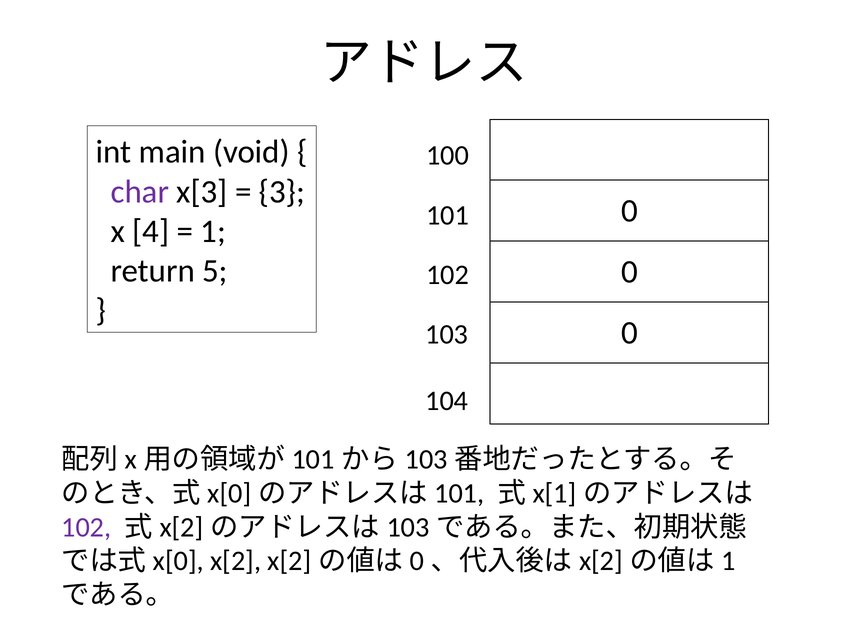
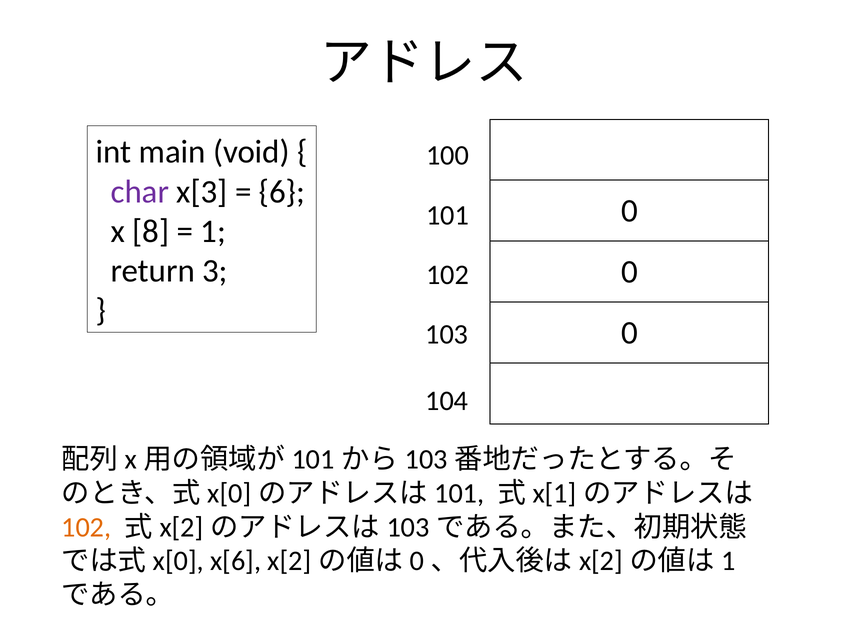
3: 3 -> 6
4: 4 -> 8
5: 5 -> 3
102 at (86, 527) colour: purple -> orange
x[2: x[2 -> x[6
